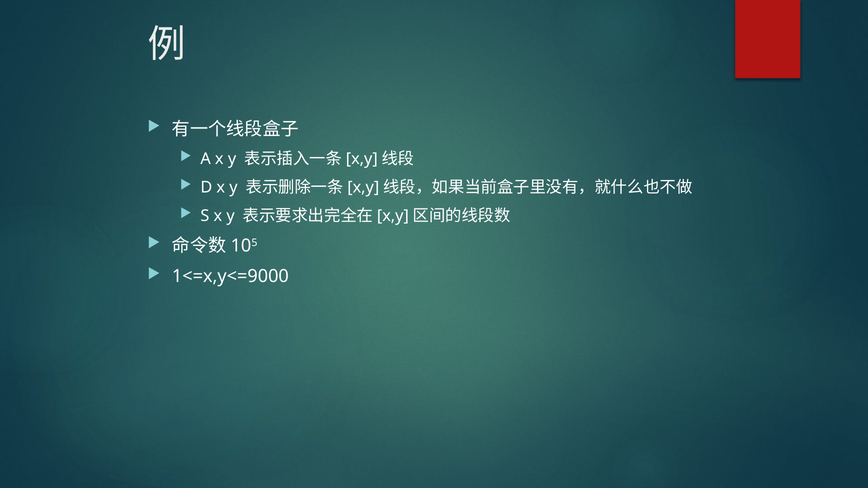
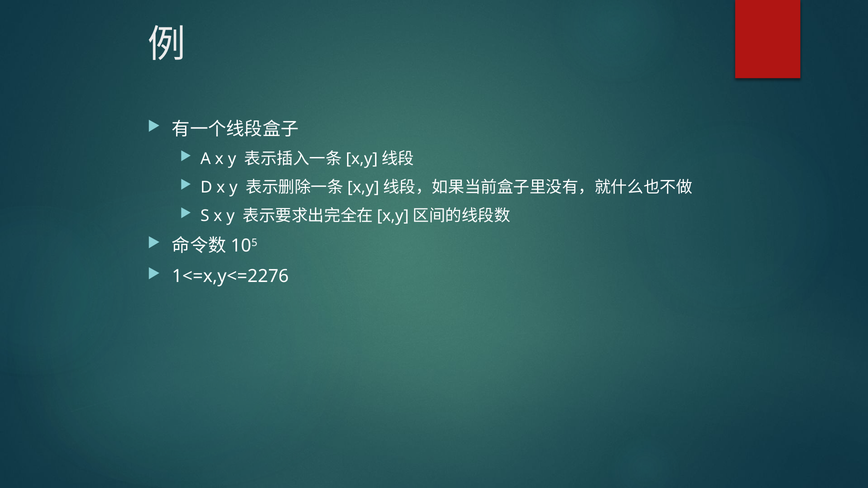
1<=x,y<=9000: 1<=x,y<=9000 -> 1<=x,y<=2276
